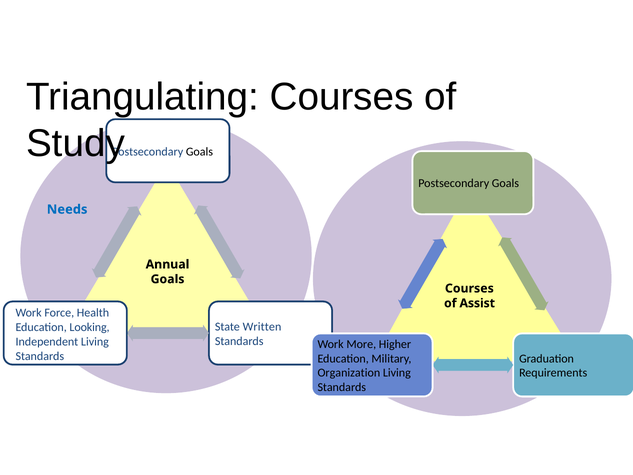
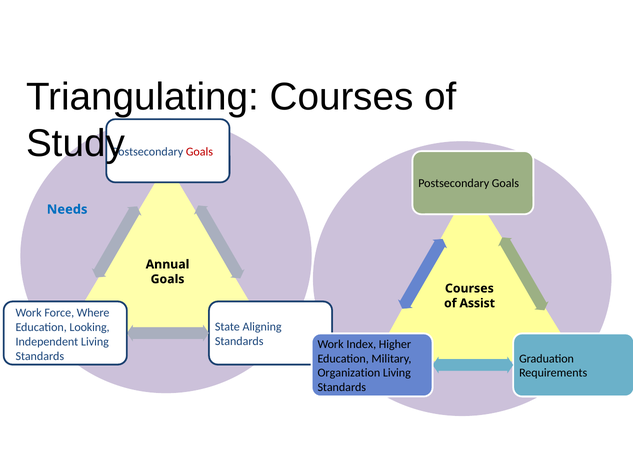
Goals at (199, 152) colour: black -> red
Health: Health -> Where
Written: Written -> Aligning
More: More -> Index
